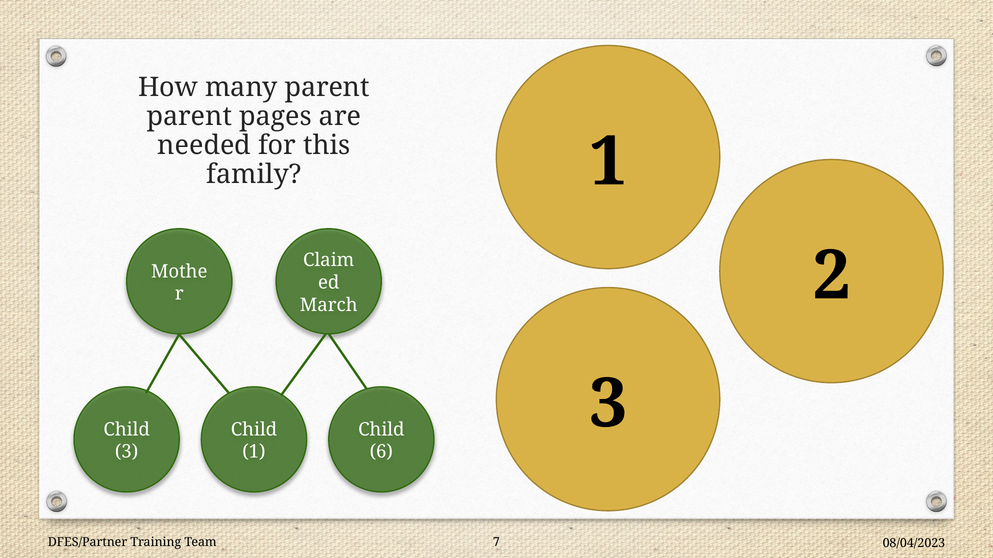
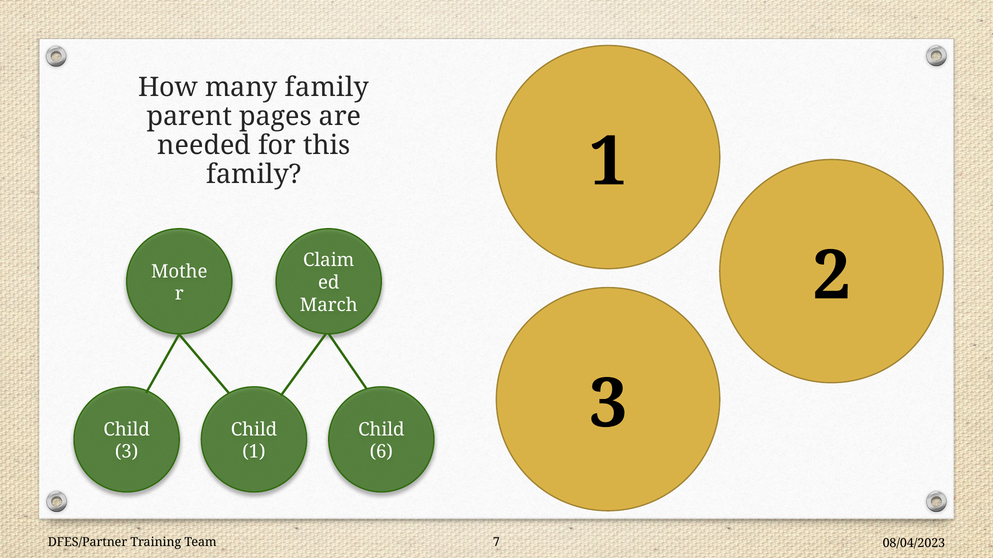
many parent: parent -> family
